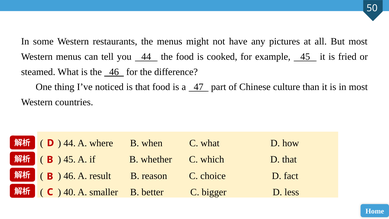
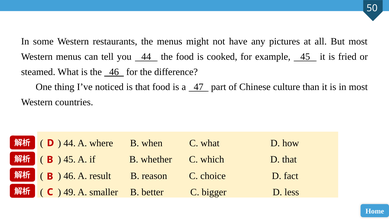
40: 40 -> 49
